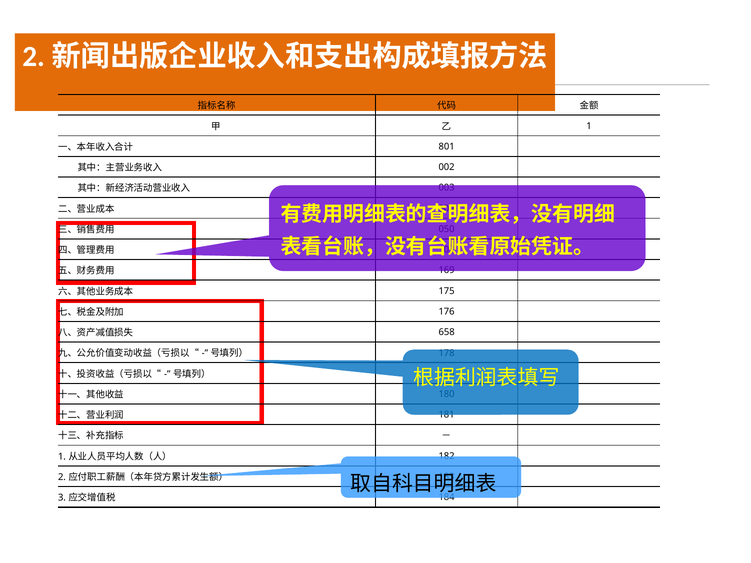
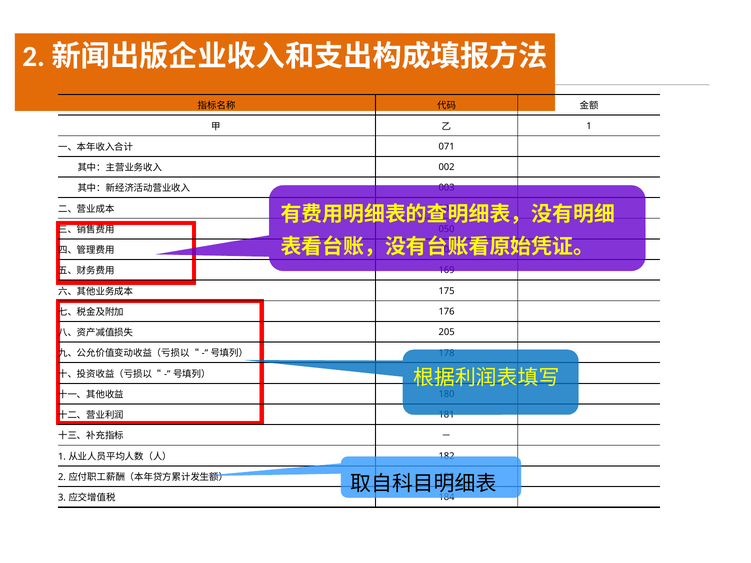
801: 801 -> 071
658: 658 -> 205
